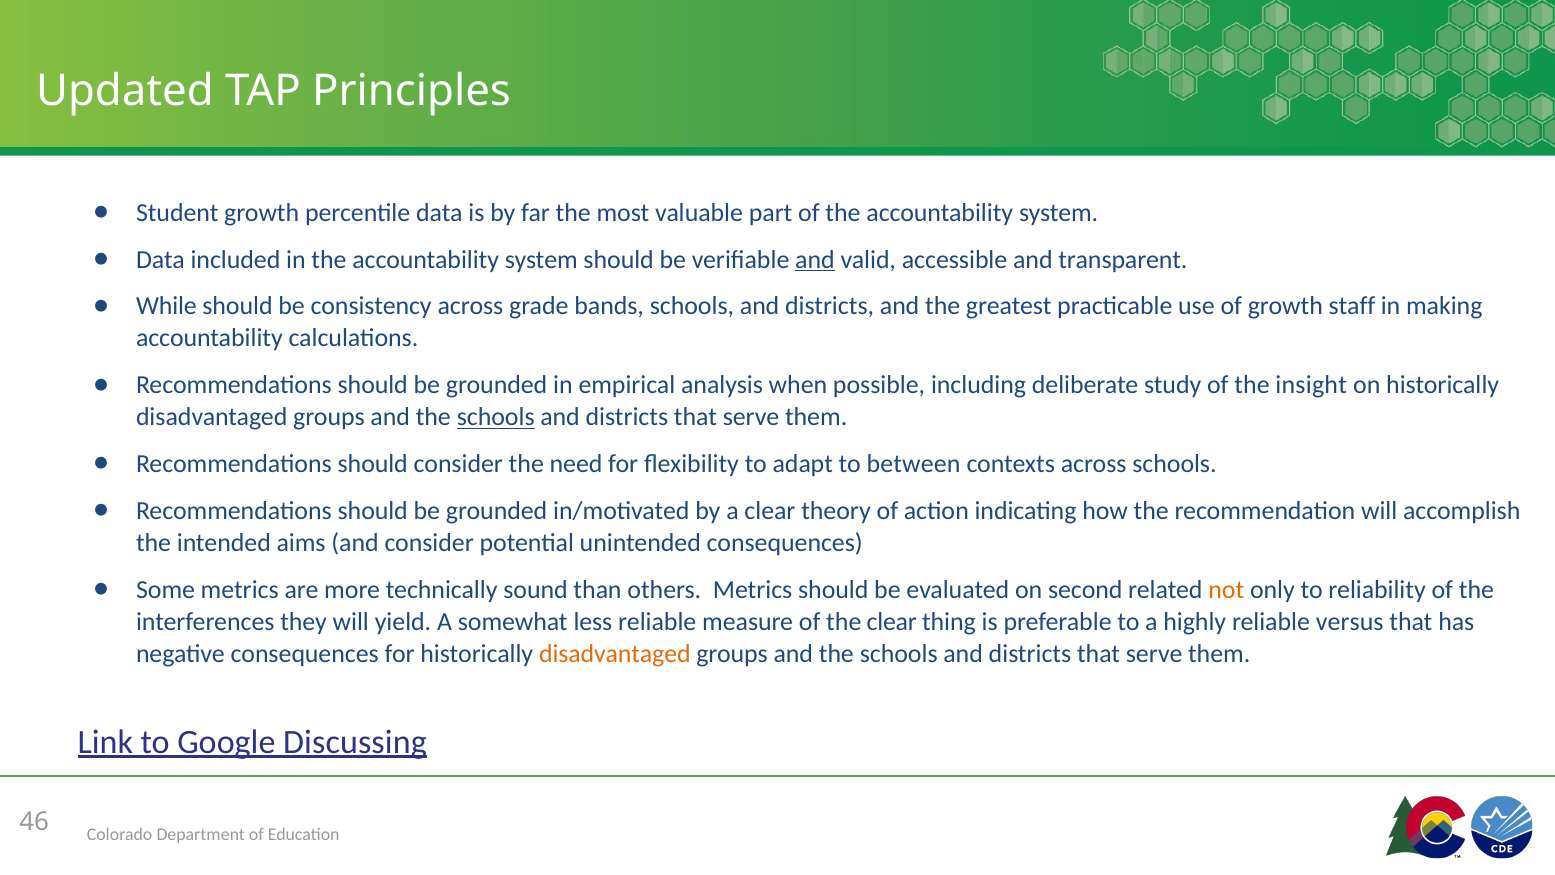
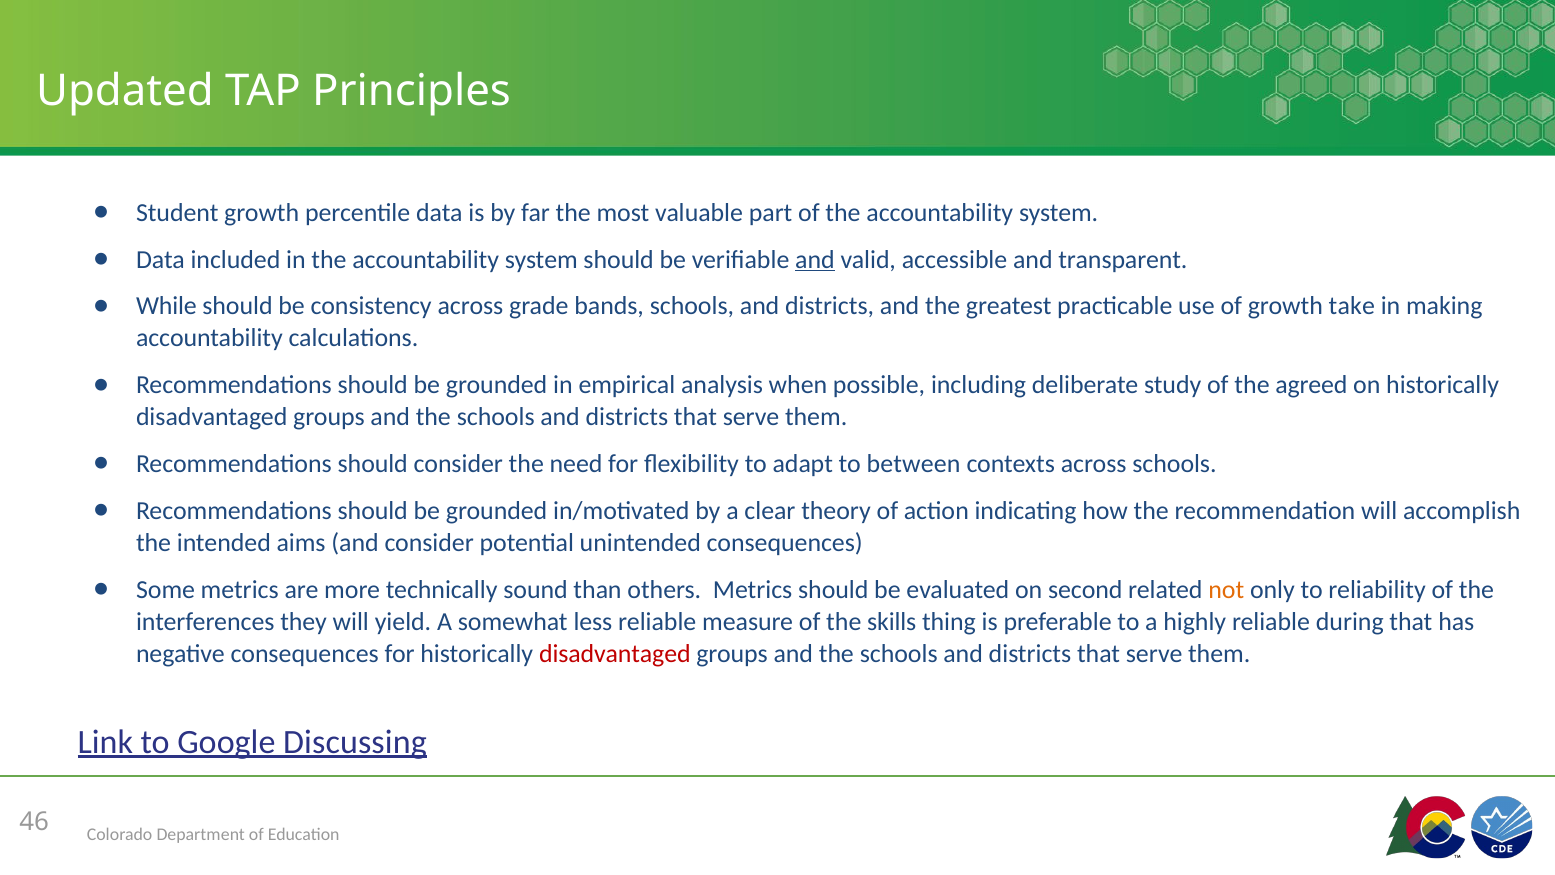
staff: staff -> take
insight: insight -> agreed
schools at (496, 417) underline: present -> none
the clear: clear -> skills
versus: versus -> during
disadvantaged at (615, 654) colour: orange -> red
